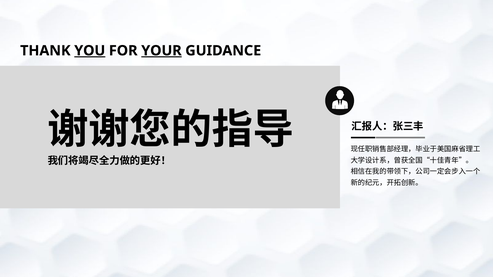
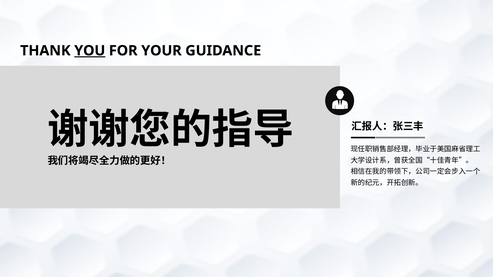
YOUR underline: present -> none
